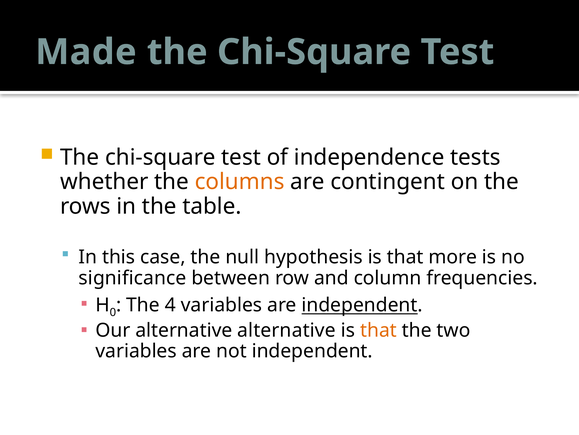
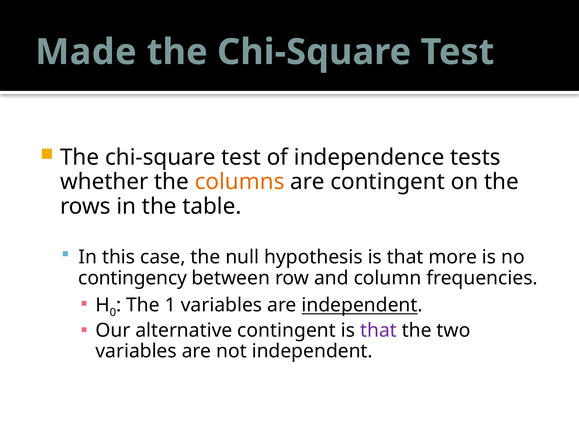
significance: significance -> contingency
4: 4 -> 1
alternative alternative: alternative -> contingent
that at (378, 330) colour: orange -> purple
